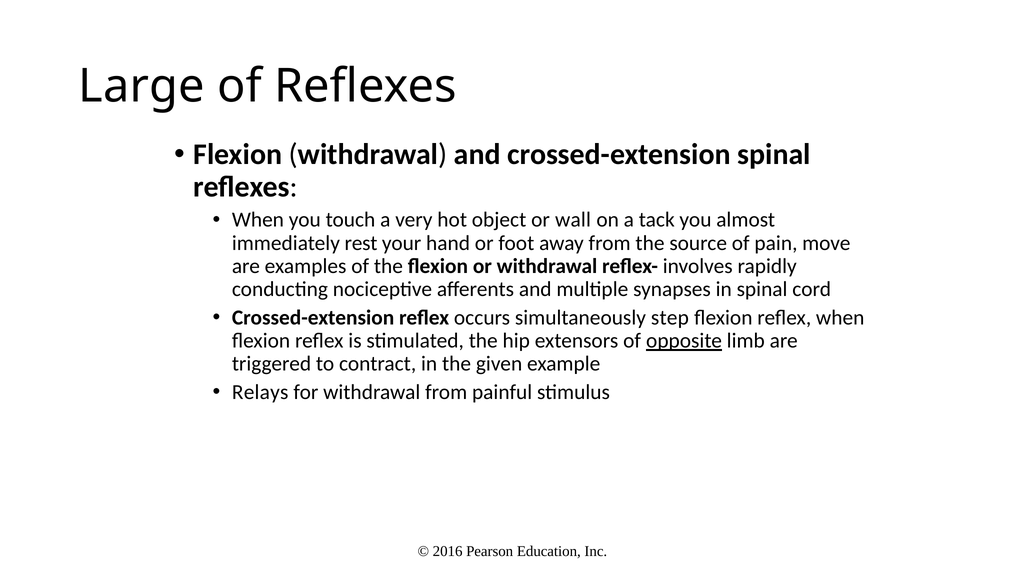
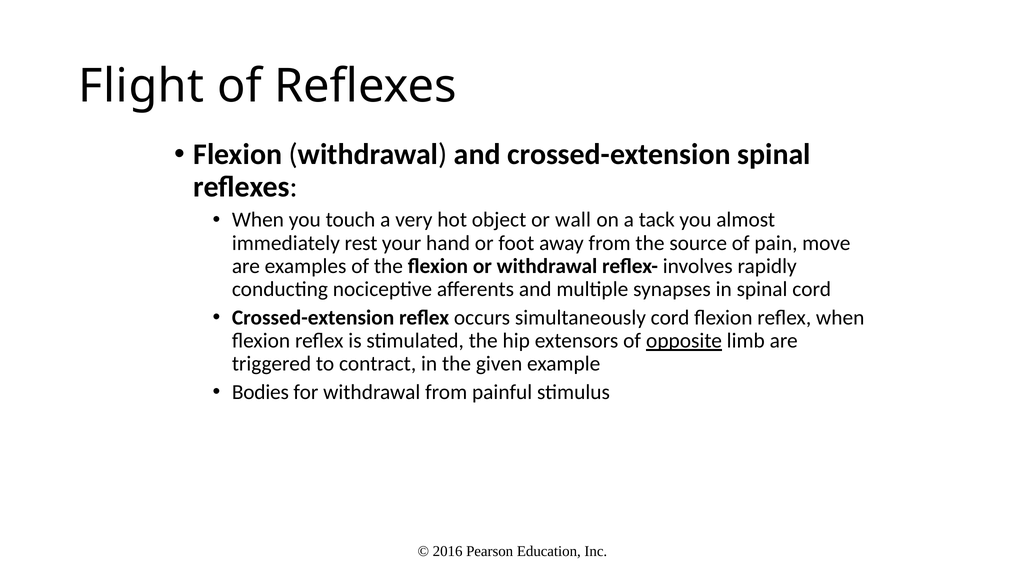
Large: Large -> Flight
simultaneously step: step -> cord
Relays: Relays -> Bodies
